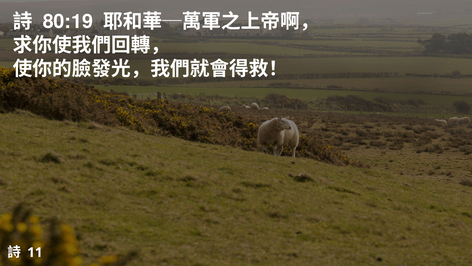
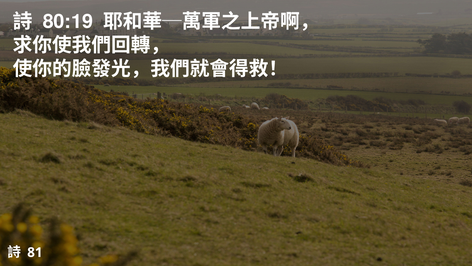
11: 11 -> 81
